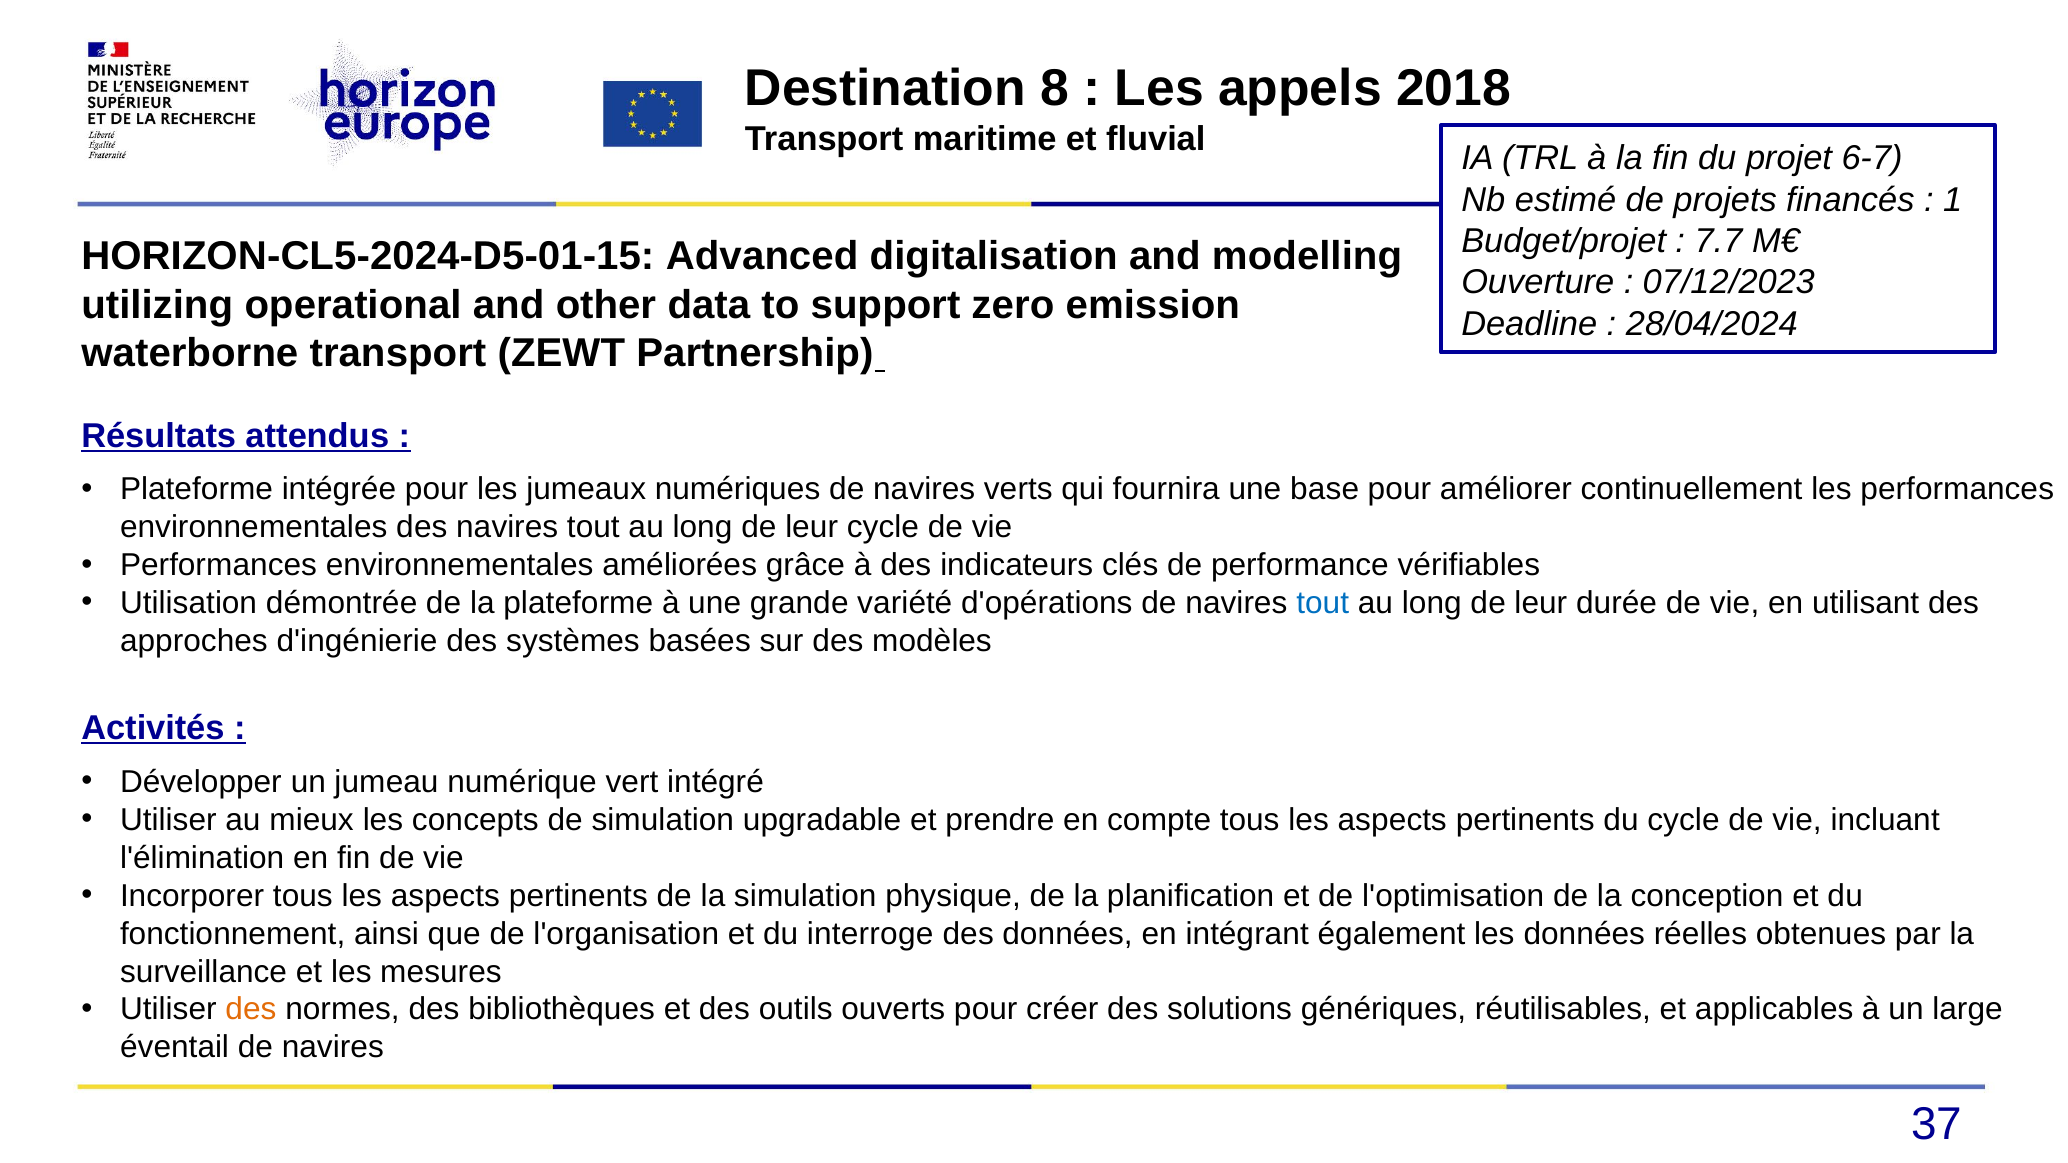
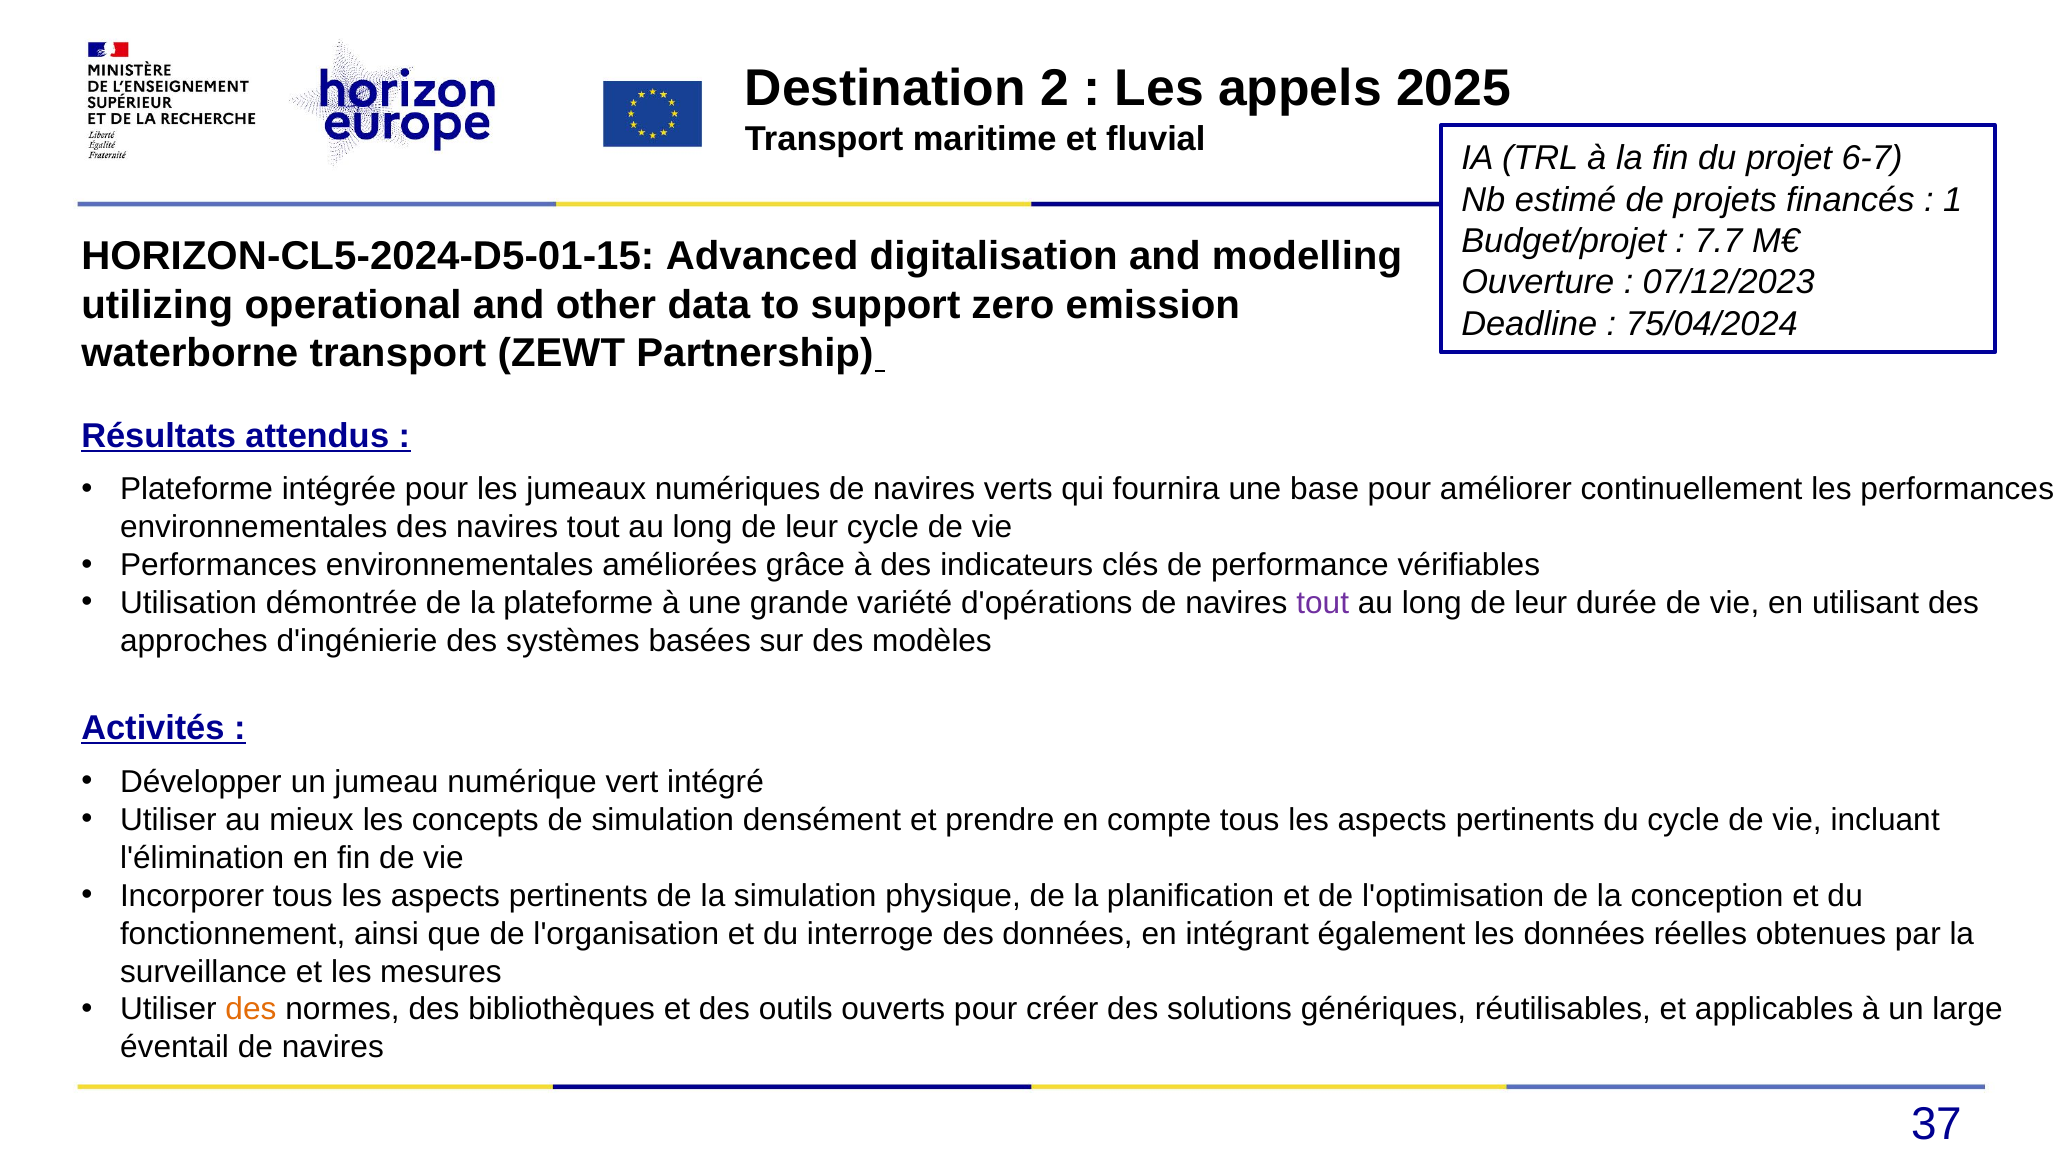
8: 8 -> 2
2018: 2018 -> 2025
28/04/2024: 28/04/2024 -> 75/04/2024
tout at (1323, 603) colour: blue -> purple
upgradable: upgradable -> densément
